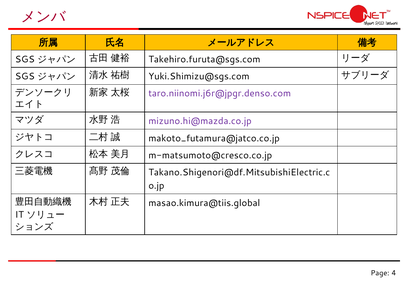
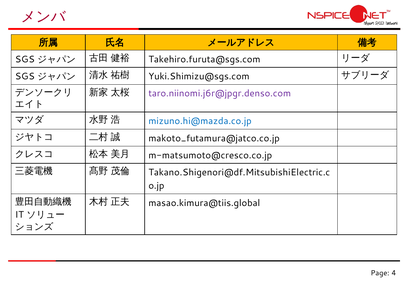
mizuno.hi@mazda.co.jp colour: purple -> blue
